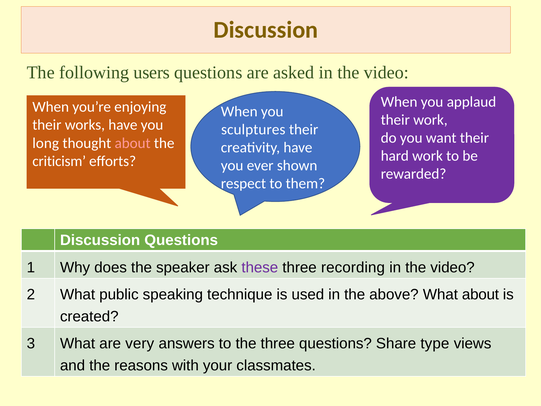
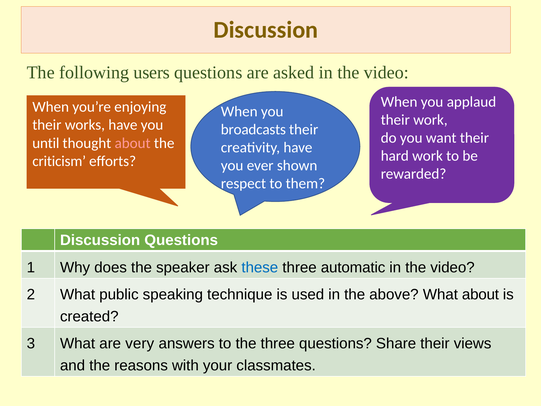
sculptures: sculptures -> broadcasts
long: long -> until
these colour: purple -> blue
recording: recording -> automatic
Share type: type -> their
